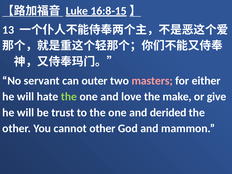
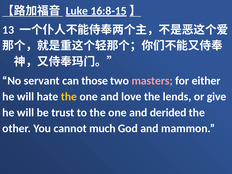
outer: outer -> those
the at (69, 97) colour: light green -> yellow
make: make -> lends
cannot other: other -> much
